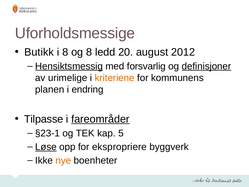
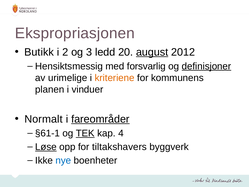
Uforholdsmessige: Uforholdsmessige -> Ekspropriasjonen
i 8: 8 -> 2
og 8: 8 -> 3
august underline: none -> present
Hensiktsmessig underline: present -> none
endring: endring -> vinduer
Tilpasse: Tilpasse -> Normalt
§23-1: §23-1 -> §61-1
TEK underline: none -> present
5: 5 -> 4
ekspropriere: ekspropriere -> tiltakshavers
nye colour: orange -> blue
